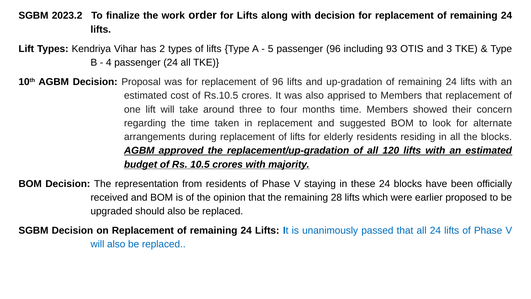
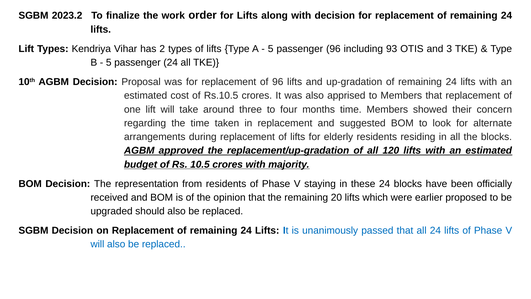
4 at (109, 63): 4 -> 5
28: 28 -> 20
